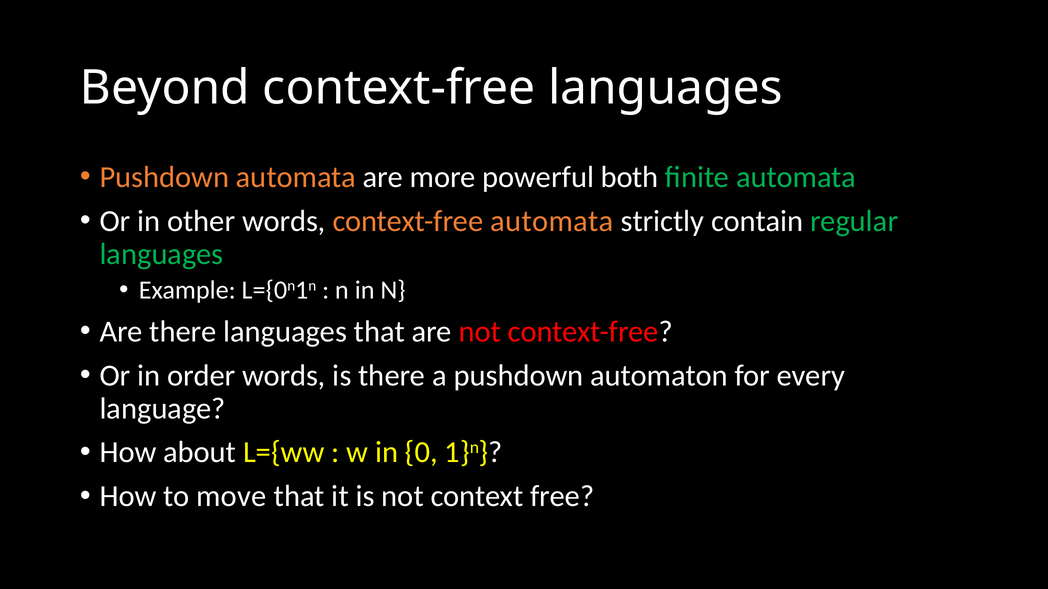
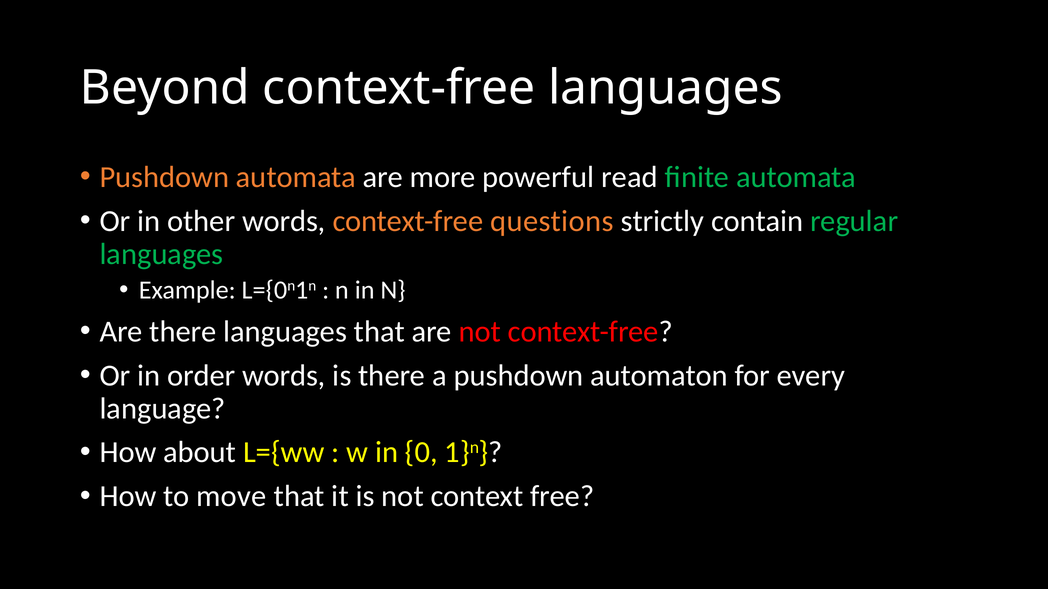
both: both -> read
context-free automata: automata -> questions
